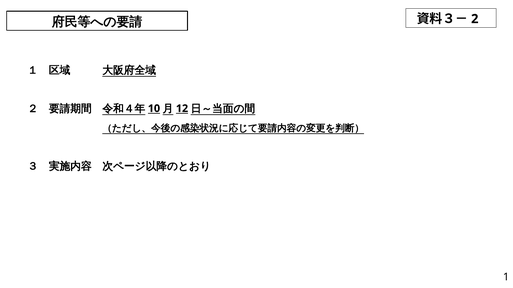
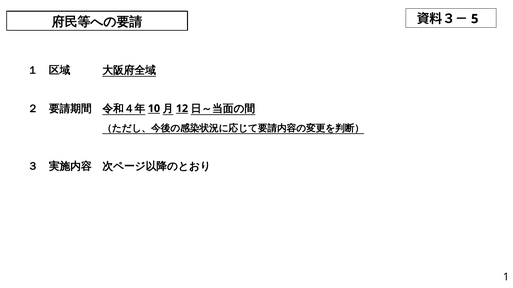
2: 2 -> 5
